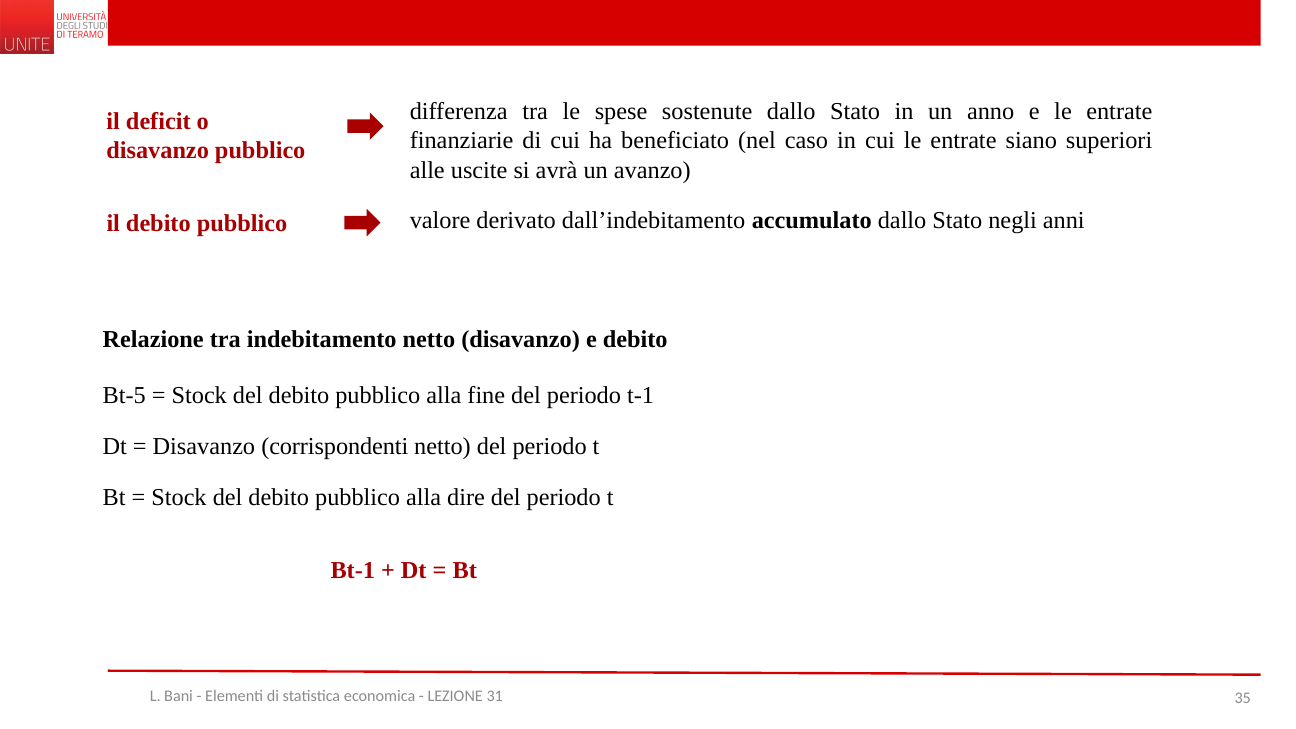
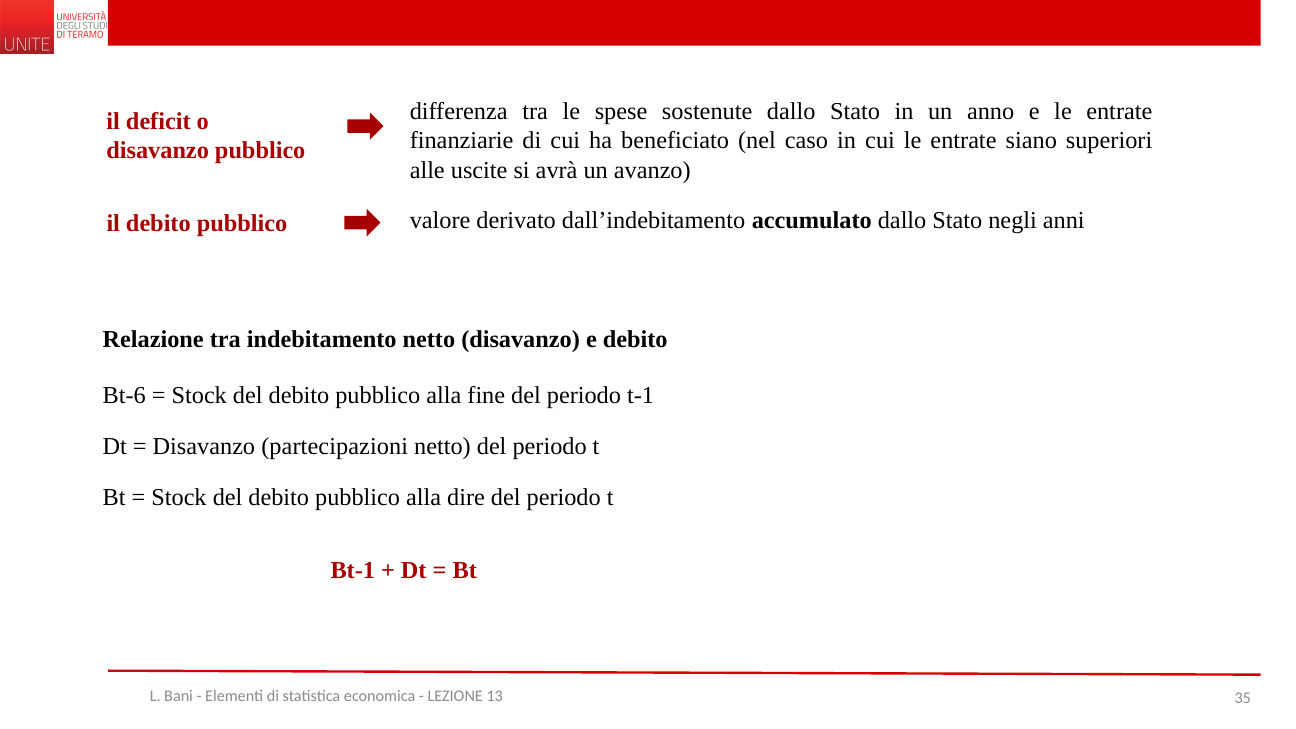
Bt-5: Bt-5 -> Bt-6
corrispondenti: corrispondenti -> partecipazioni
31: 31 -> 13
